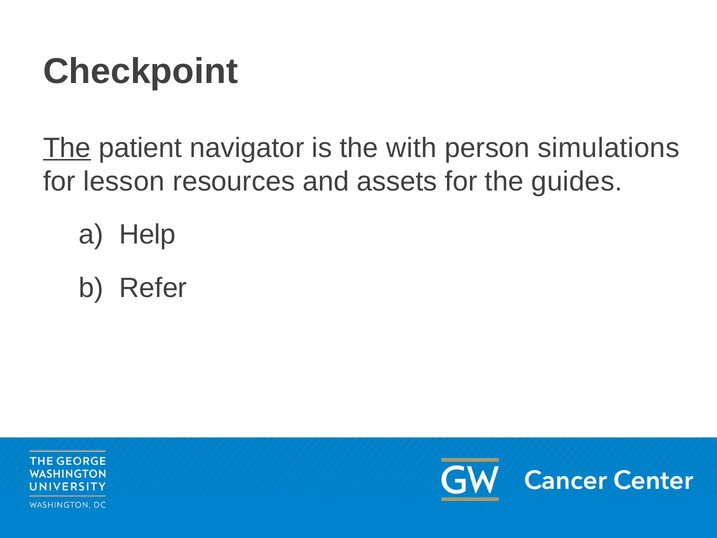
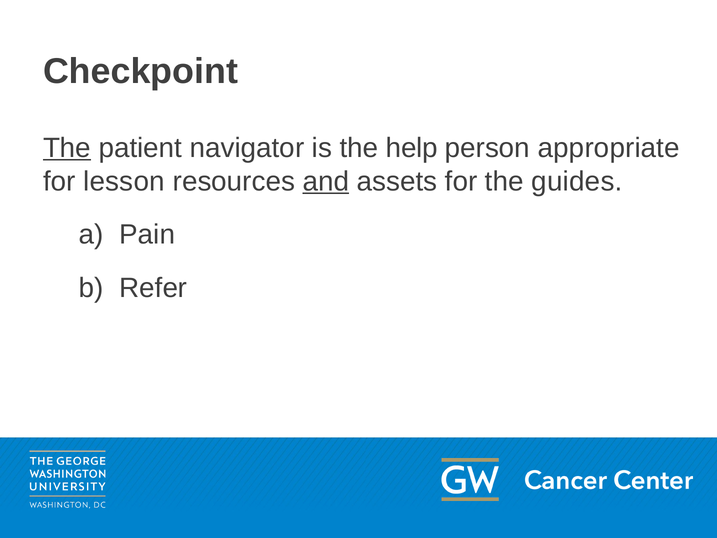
with: with -> help
simulations: simulations -> appropriate
and underline: none -> present
Help: Help -> Pain
